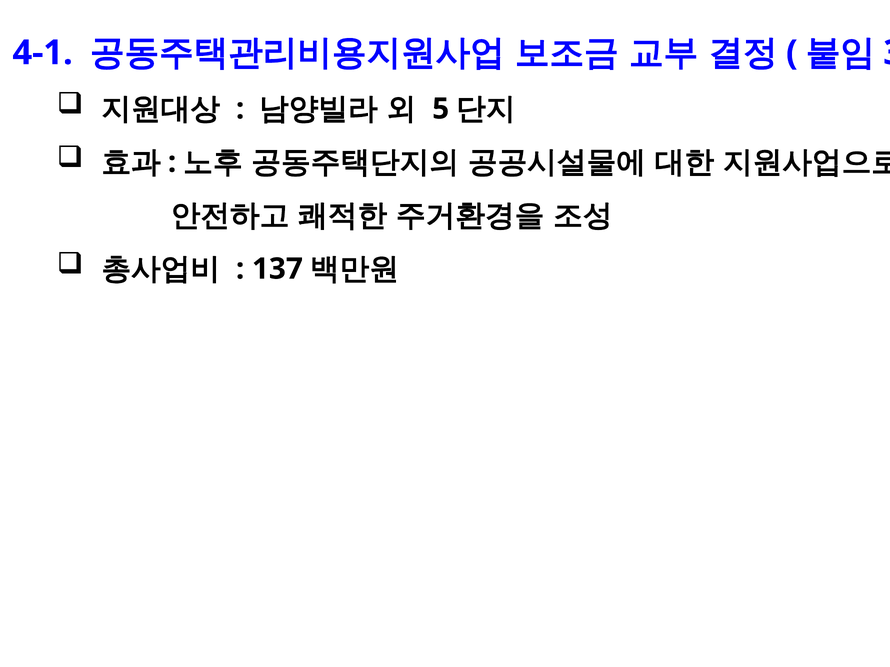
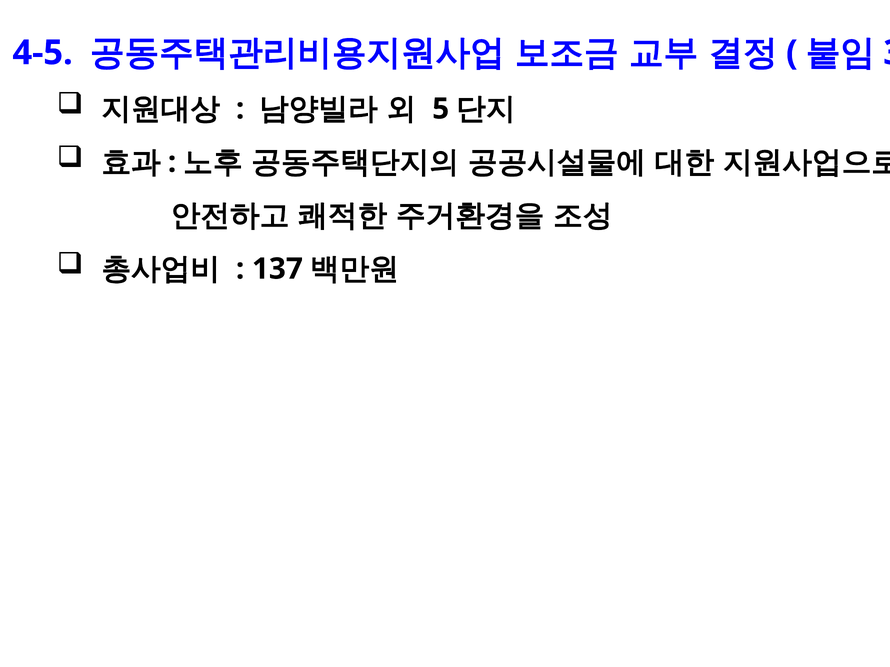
4-1: 4-1 -> 4-5
